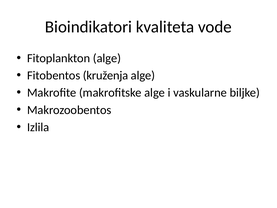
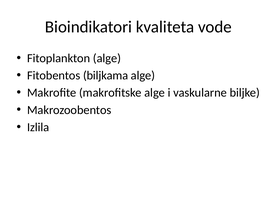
kruženja: kruženja -> biljkama
